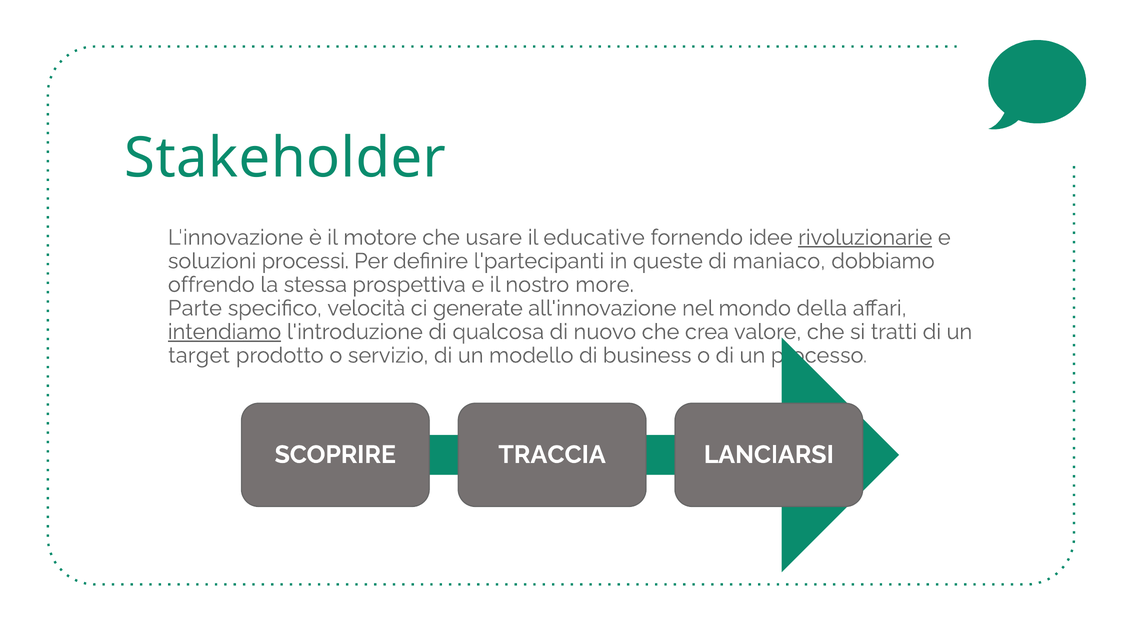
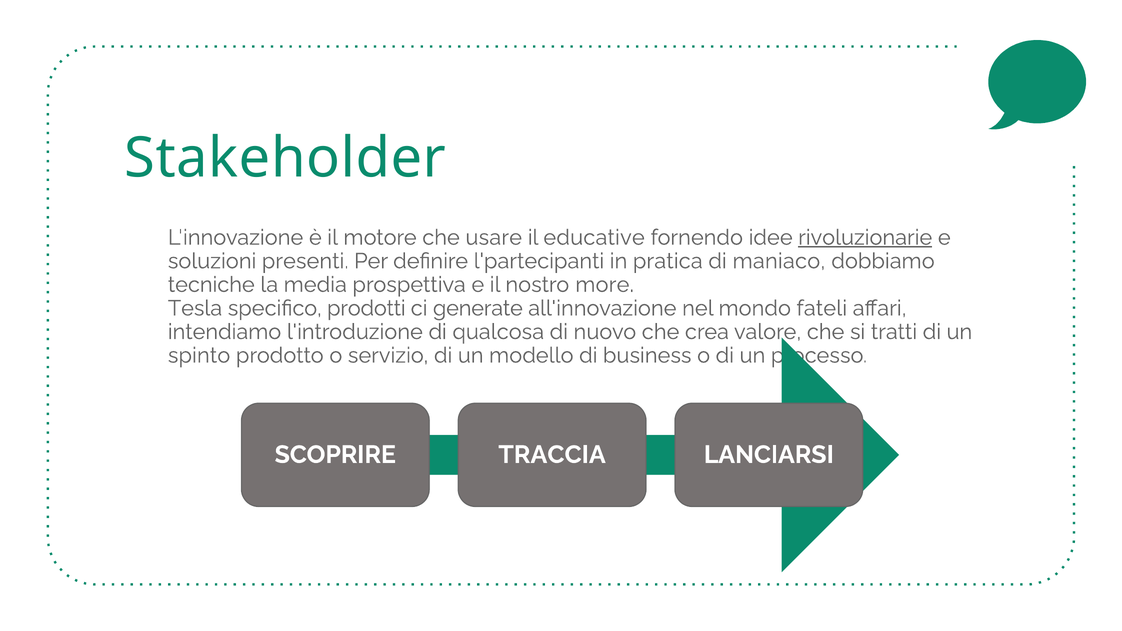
processi: processi -> presenti
queste: queste -> pratica
offrendo: offrendo -> tecniche
stessa: stessa -> media
Parte: Parte -> Tesla
velocità: velocità -> prodotti
della: della -> fateli
intendiamo underline: present -> none
target: target -> spinto
